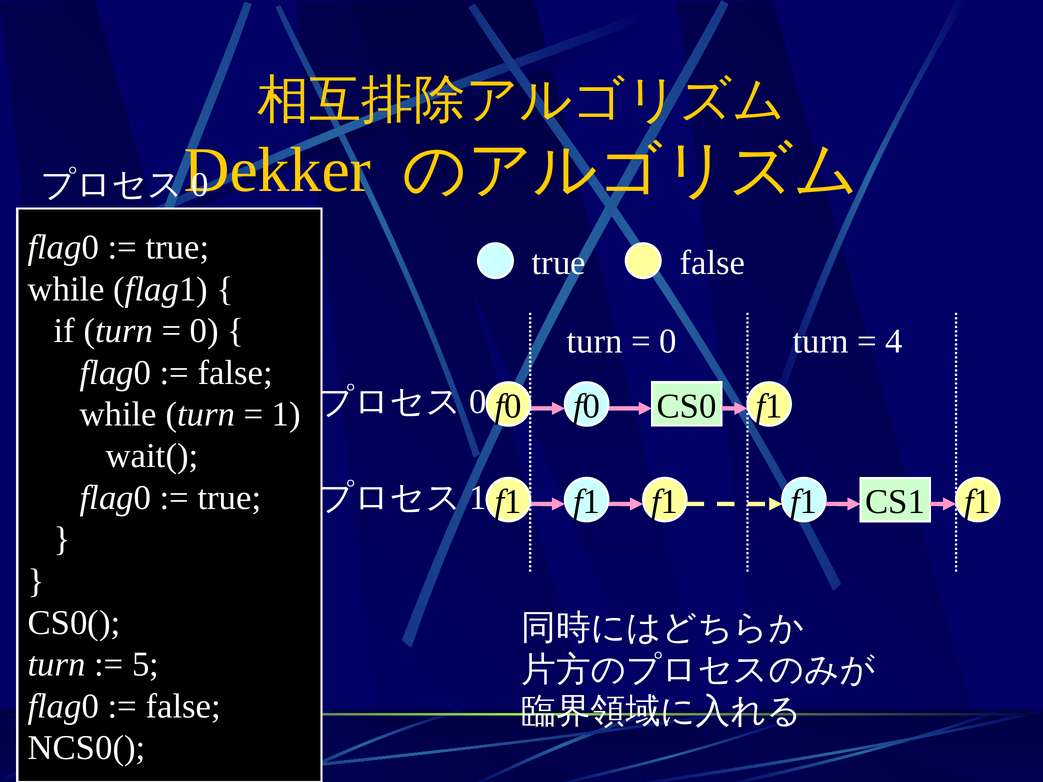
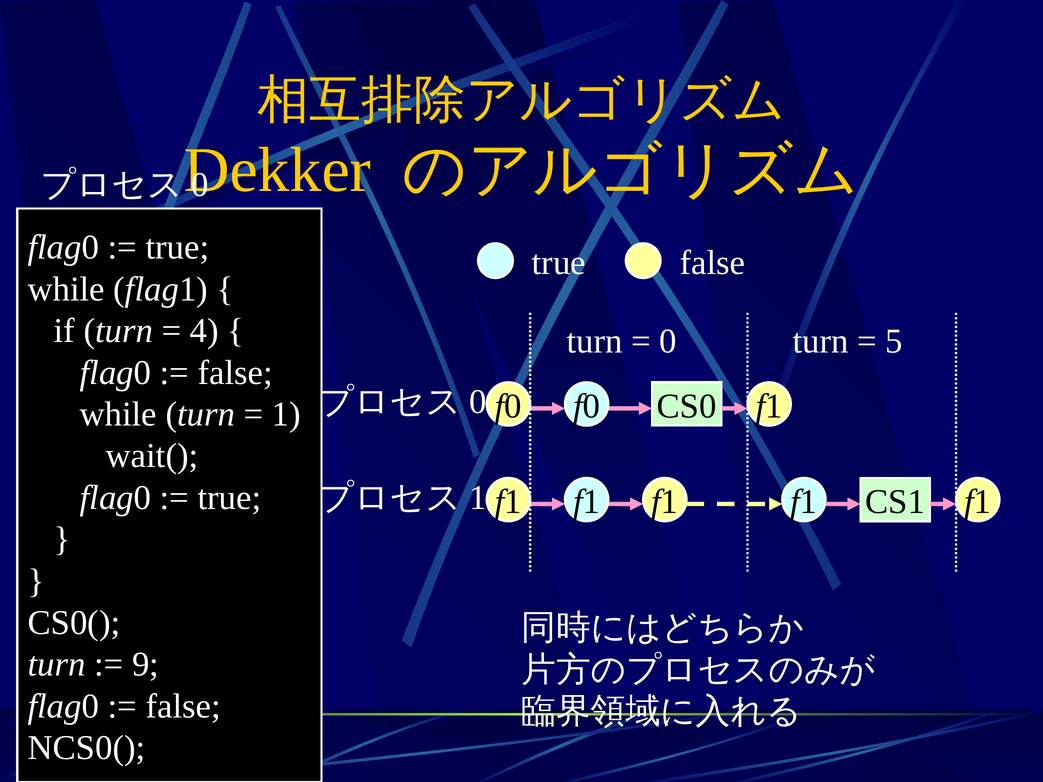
0 at (204, 331): 0 -> 4
4: 4 -> 5
5: 5 -> 9
